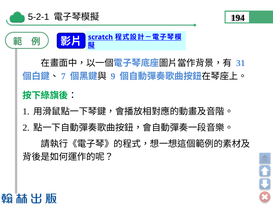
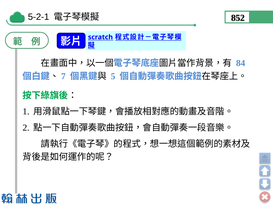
194: 194 -> 852
31: 31 -> 84
9: 9 -> 5
